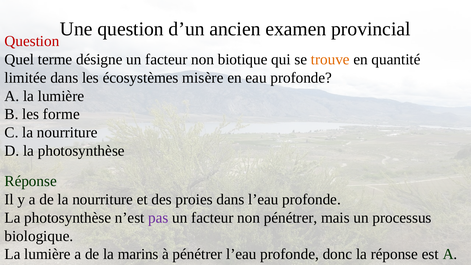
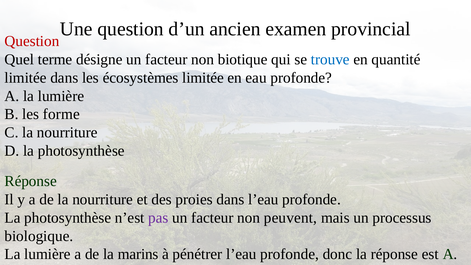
trouve colour: orange -> blue
écosystèmes misère: misère -> limitée
non pénétrer: pénétrer -> peuvent
